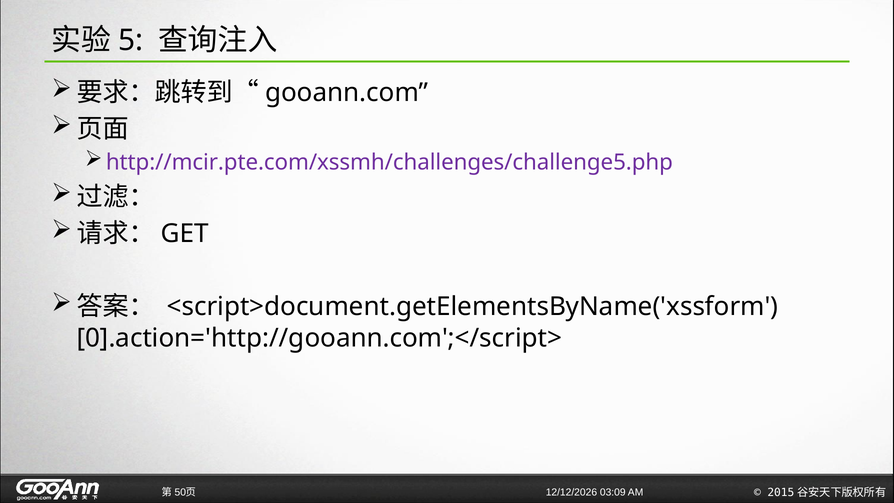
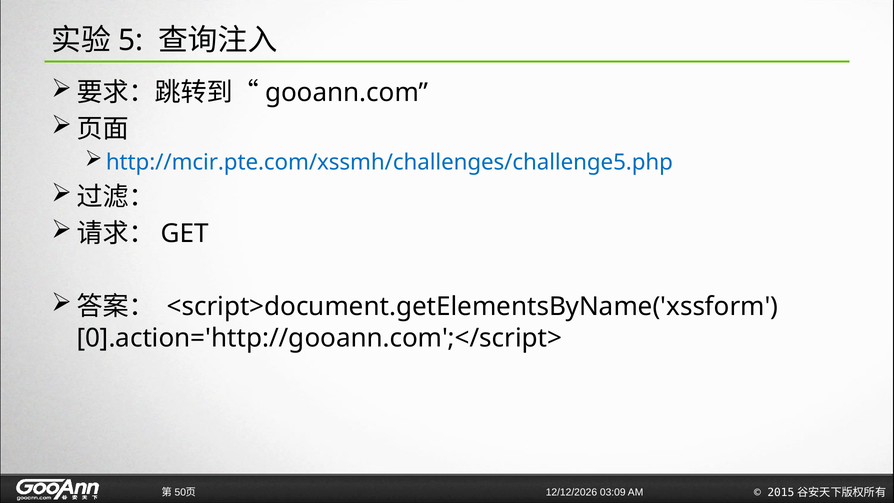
http://mcir.pte.com/xssmh/challenges/challenge5.php colour: purple -> blue
